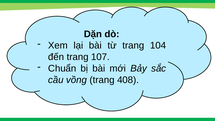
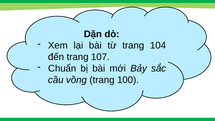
408: 408 -> 100
